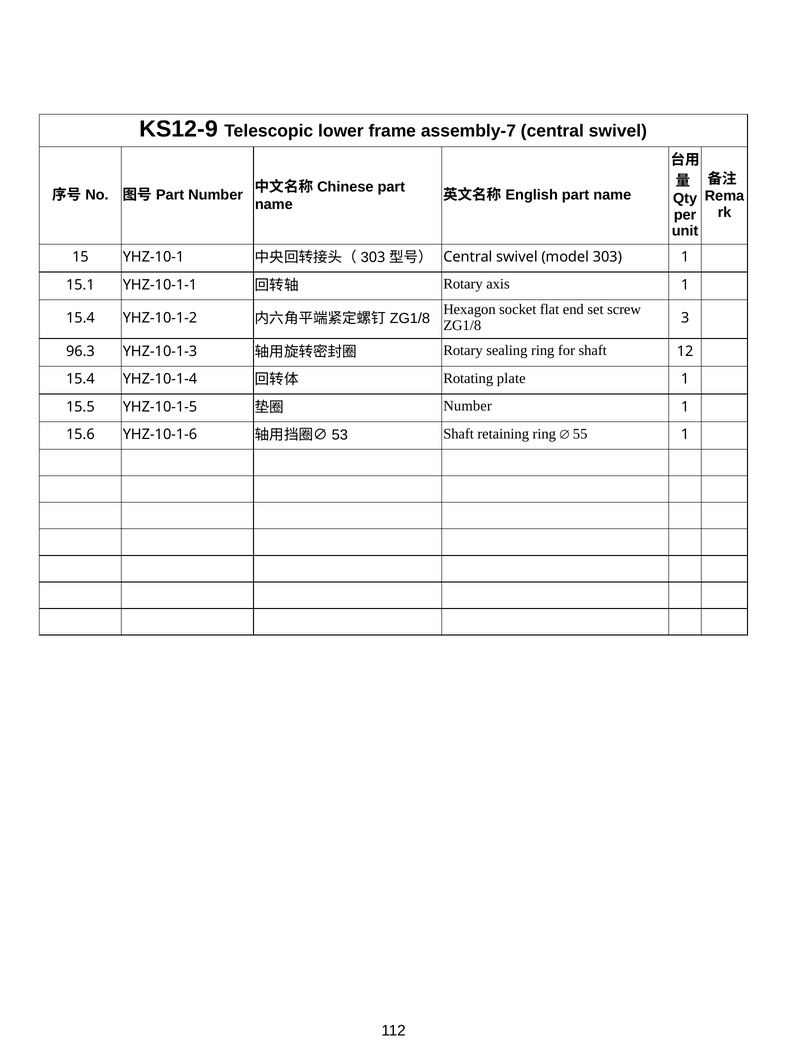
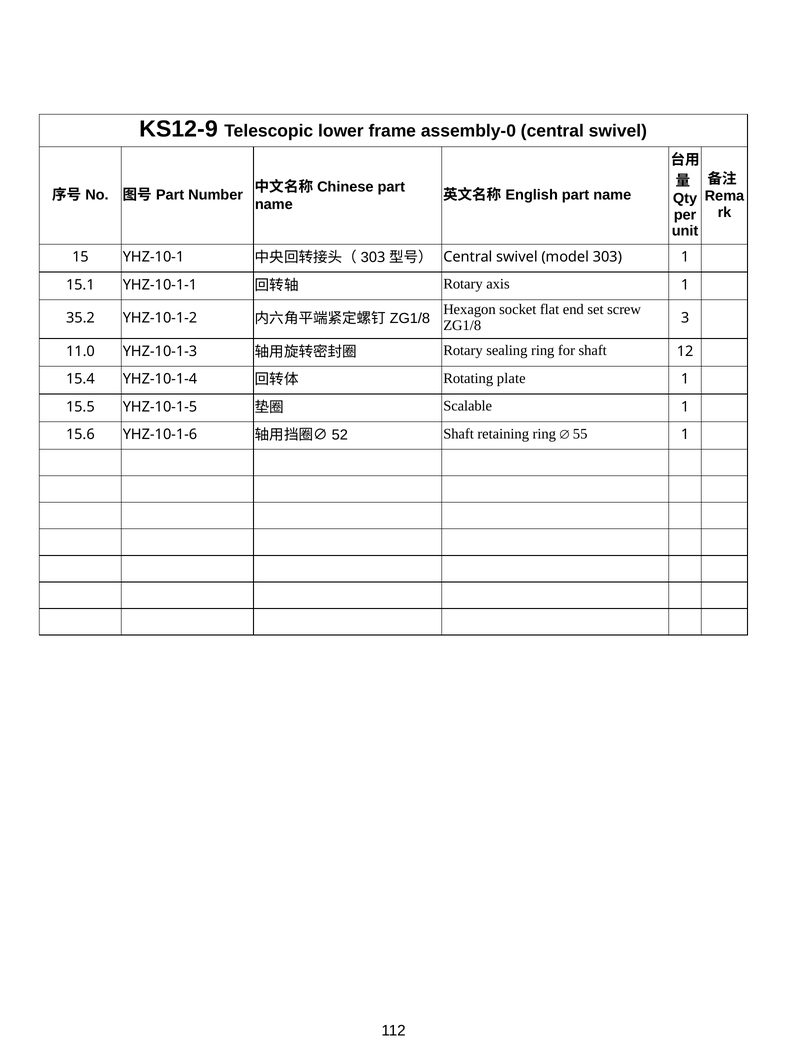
assembly-7: assembly-7 -> assembly-0
15.4 at (80, 318): 15.4 -> 35.2
96.3: 96.3 -> 11.0
Number at (468, 406): Number -> Scalable
53: 53 -> 52
